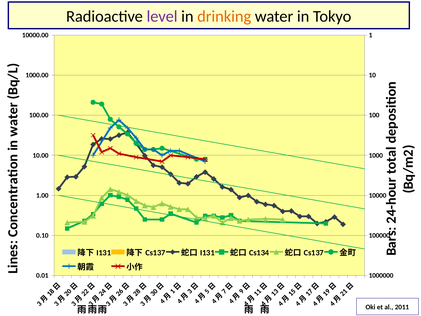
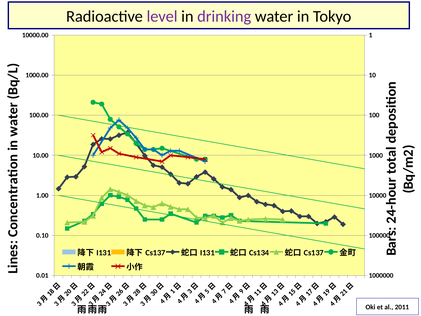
drinking colour: orange -> purple
